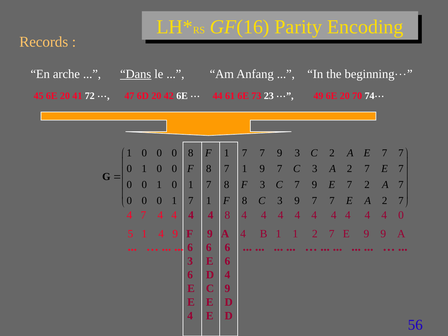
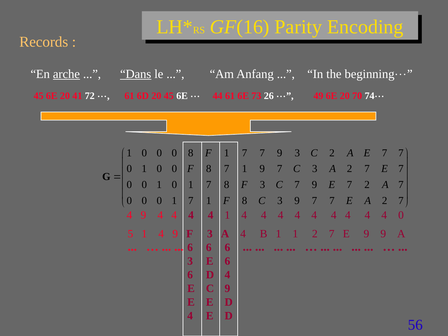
arche underline: none -> present
47 at (129, 96): 47 -> 61
20 42: 42 -> 45
23: 23 -> 26
7 at (143, 215): 7 -> 9
4 8: 8 -> 1
F 9: 9 -> 3
